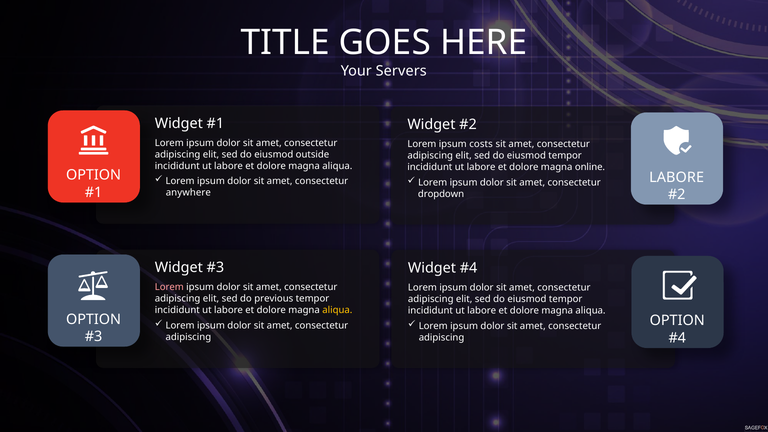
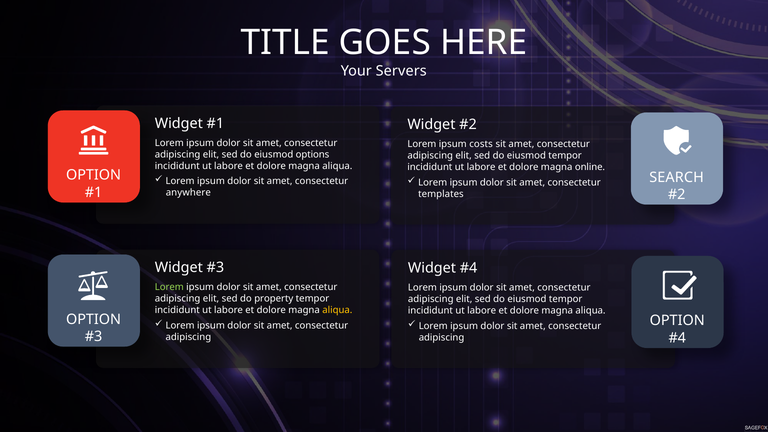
outside: outside -> options
LABORE at (677, 177): LABORE -> SEARCH
dropdown: dropdown -> templates
Lorem at (169, 287) colour: pink -> light green
previous: previous -> property
